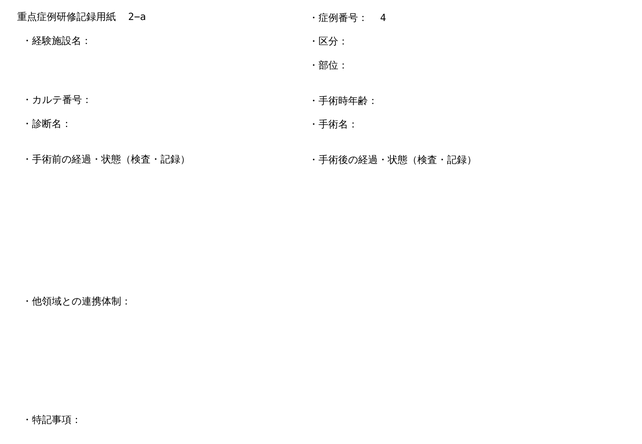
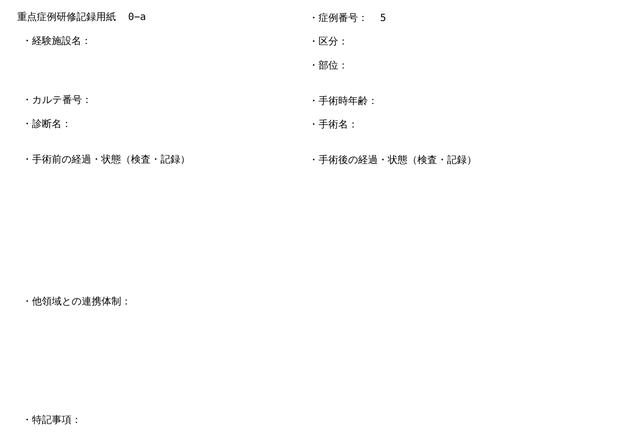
2−a: 2−a -> 0−a
4: 4 -> 5
